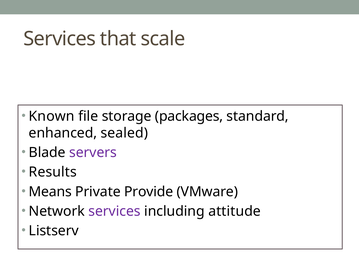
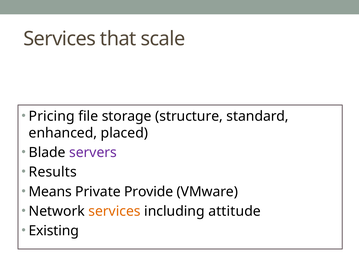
Known: Known -> Pricing
packages: packages -> structure
sealed: sealed -> placed
services at (114, 211) colour: purple -> orange
Listserv: Listserv -> Existing
